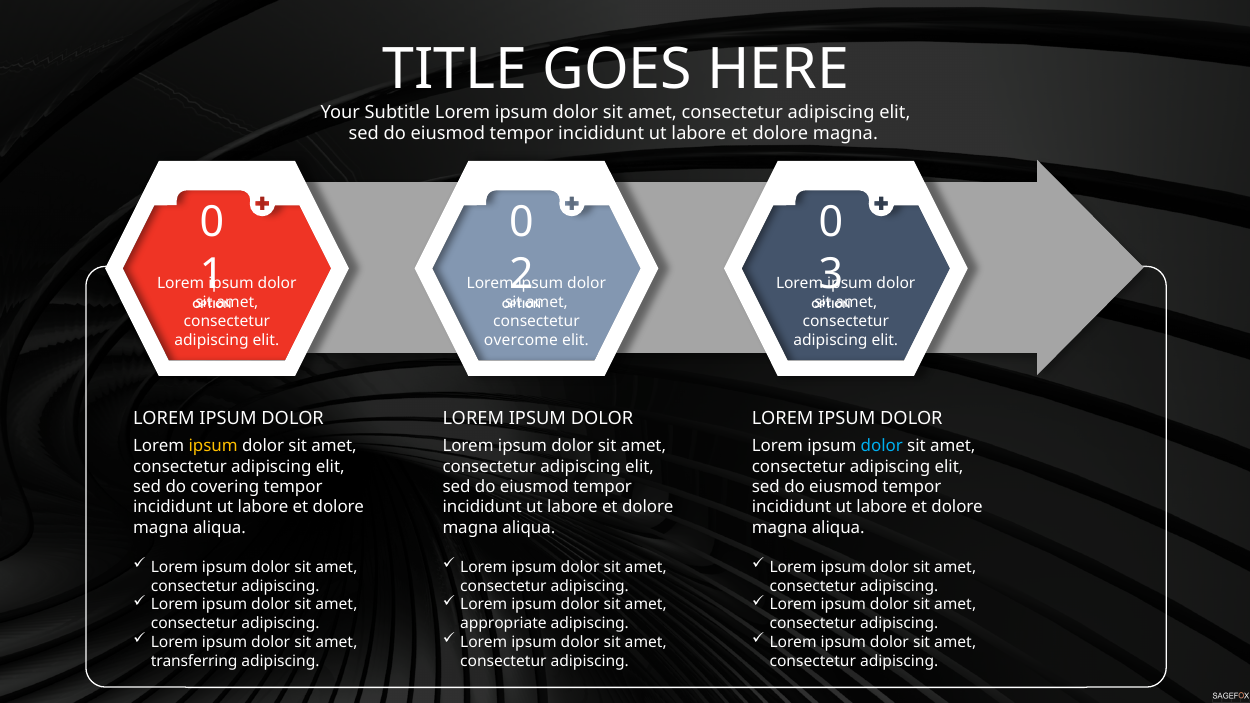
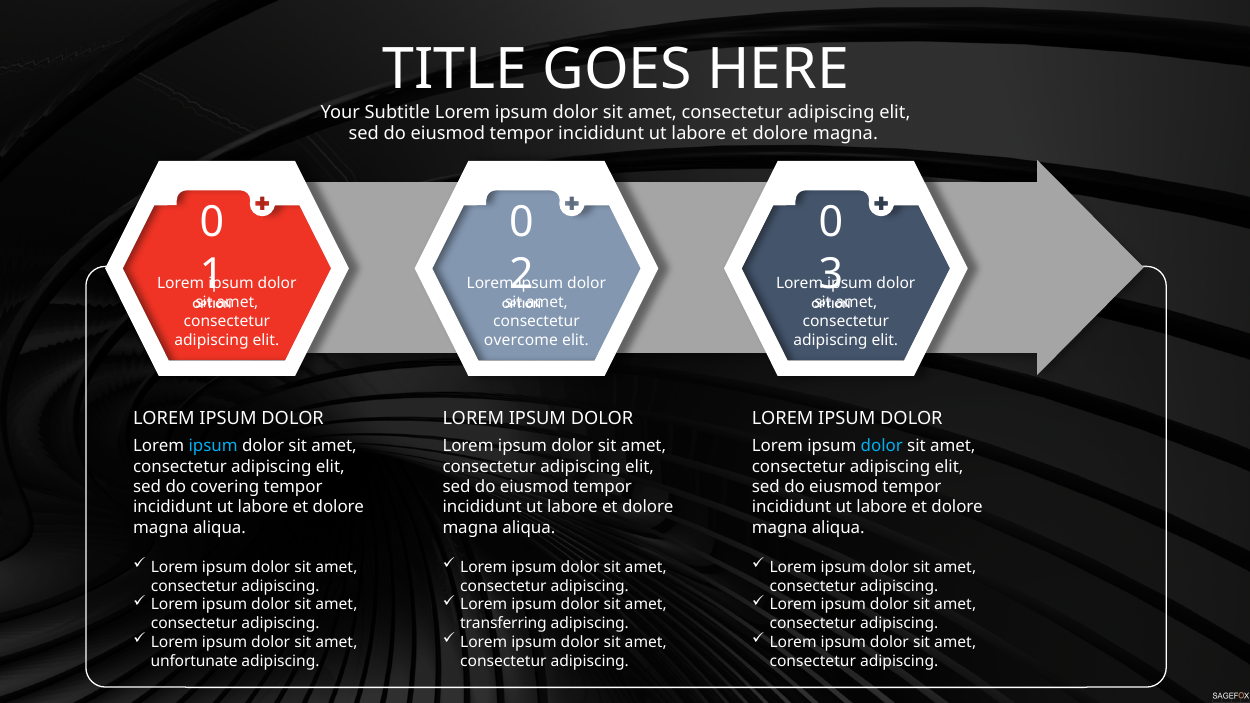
ipsum at (213, 446) colour: yellow -> light blue
appropriate: appropriate -> transferring
transferring: transferring -> unfortunate
